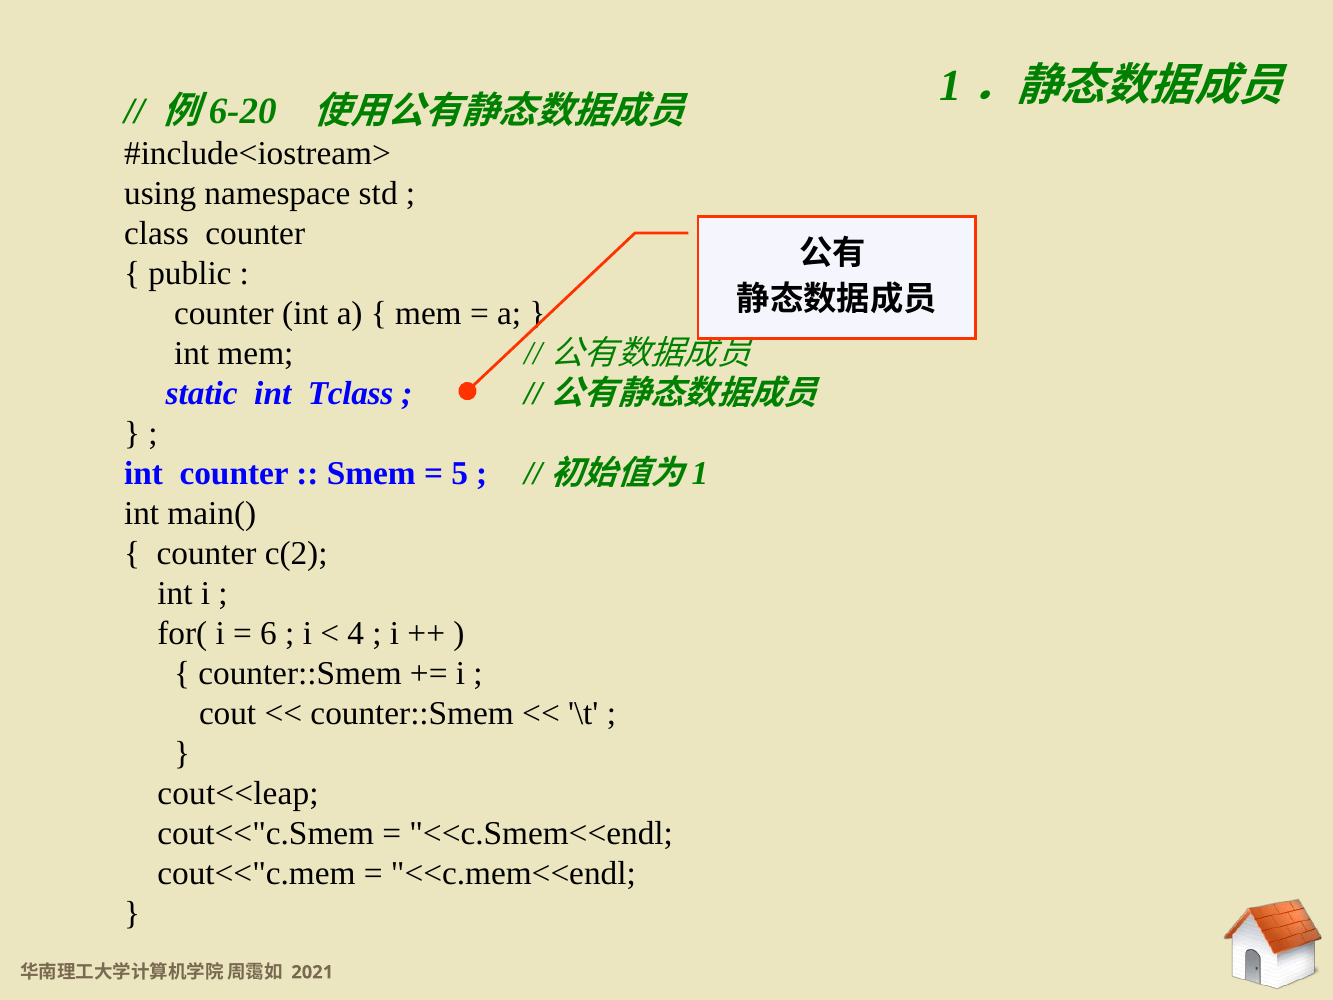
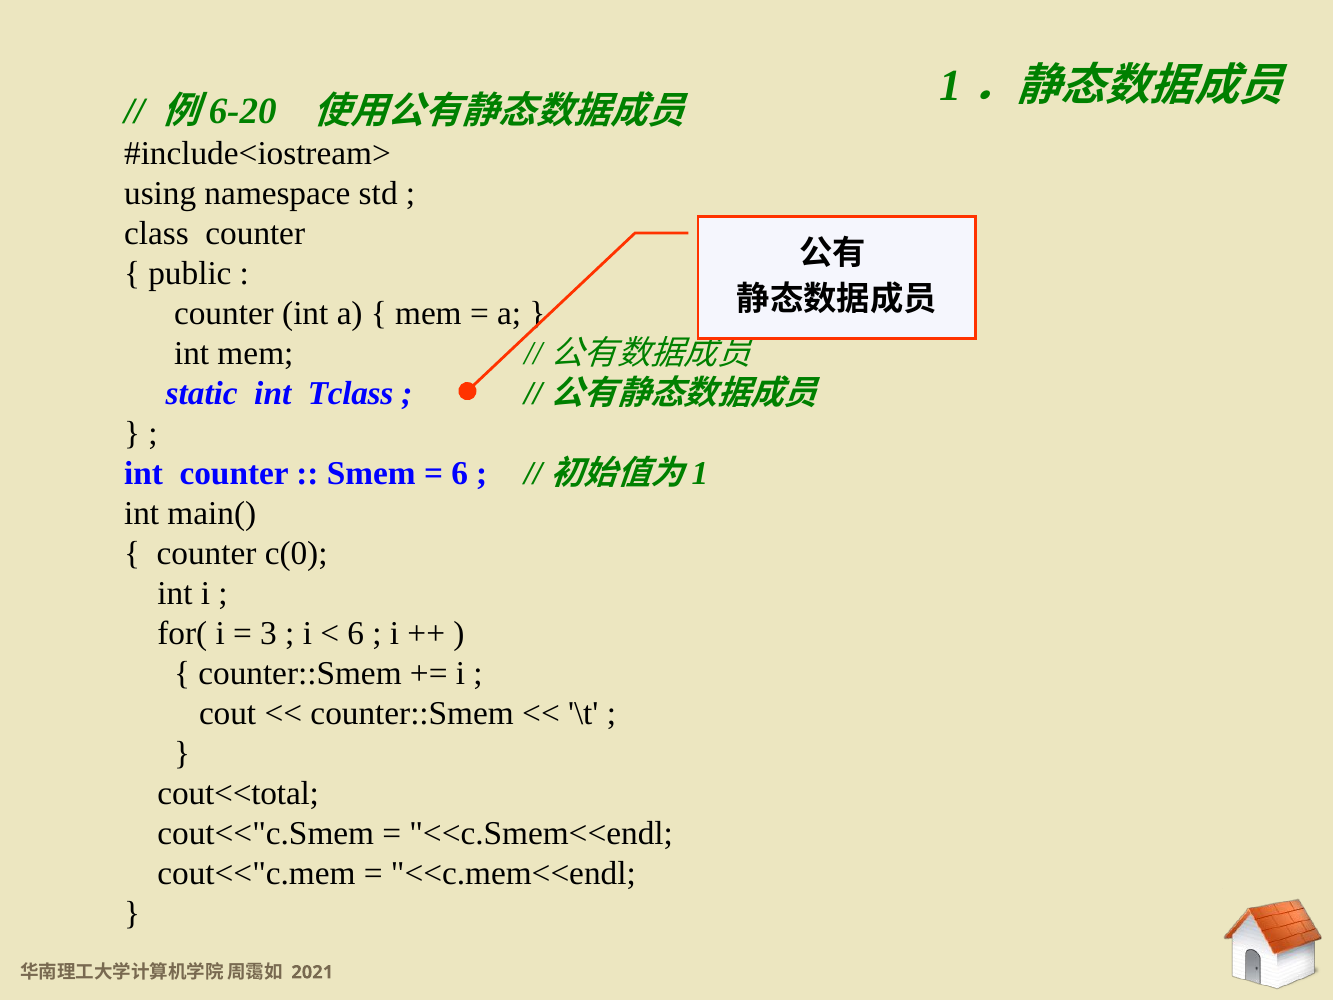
5 at (460, 473): 5 -> 6
c(2: c(2 -> c(0
6: 6 -> 3
4 at (356, 633): 4 -> 6
cout<<leap: cout<<leap -> cout<<total
